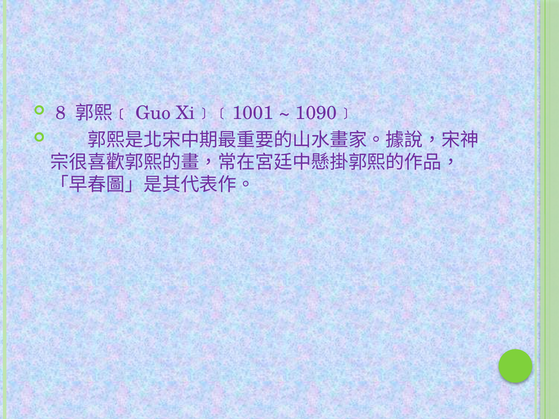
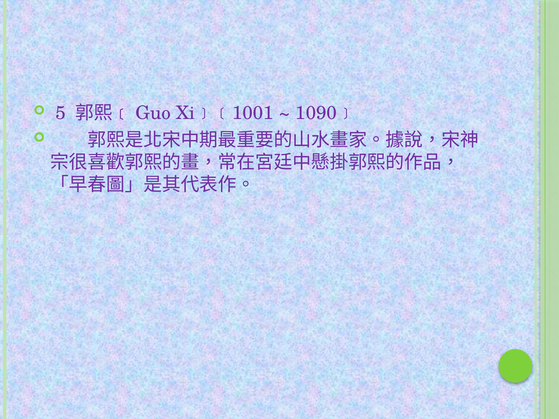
8: 8 -> 5
